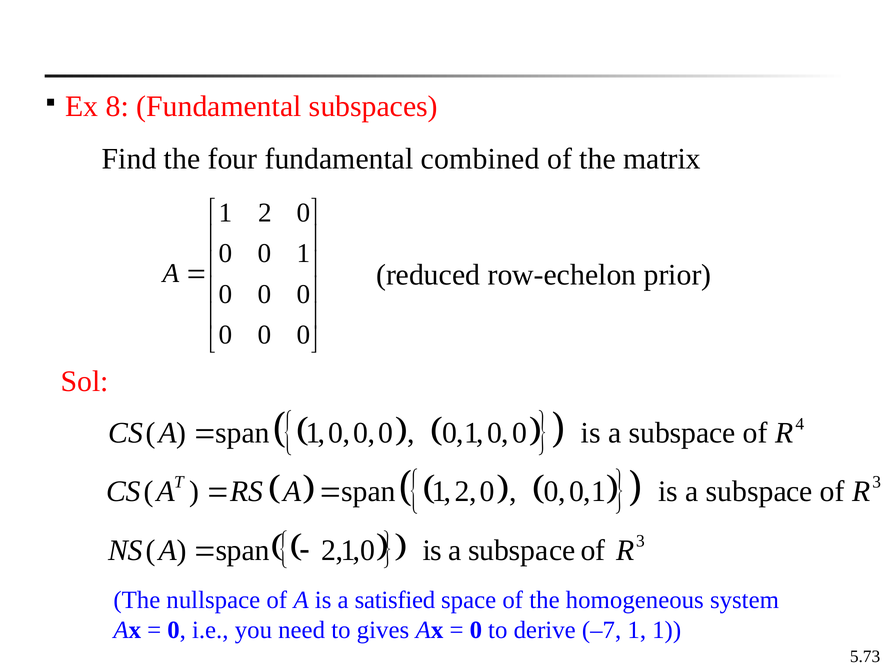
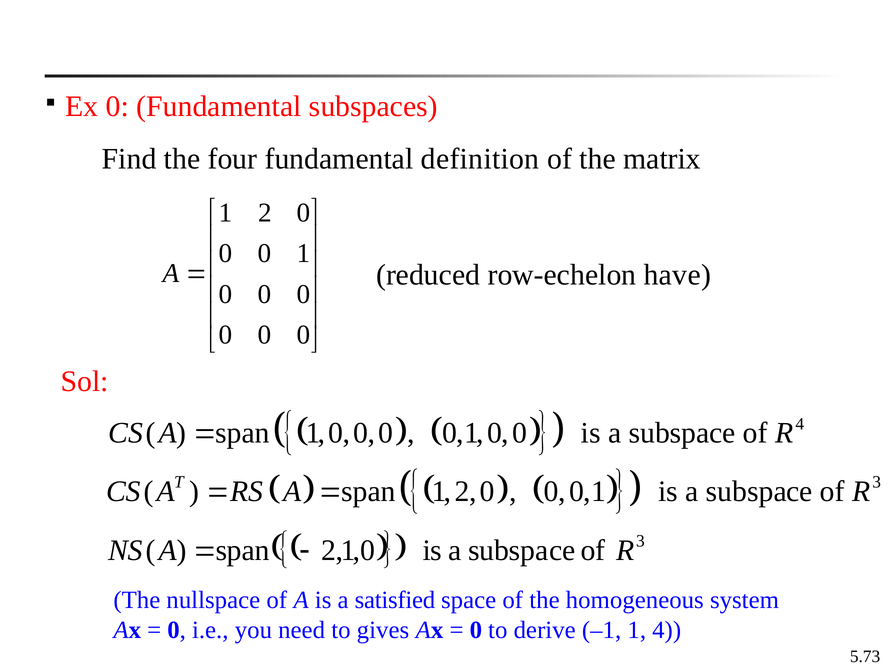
Ex 8: 8 -> 0
combined: combined -> definition
prior: prior -> have
–7: –7 -> –1
1 1: 1 -> 4
